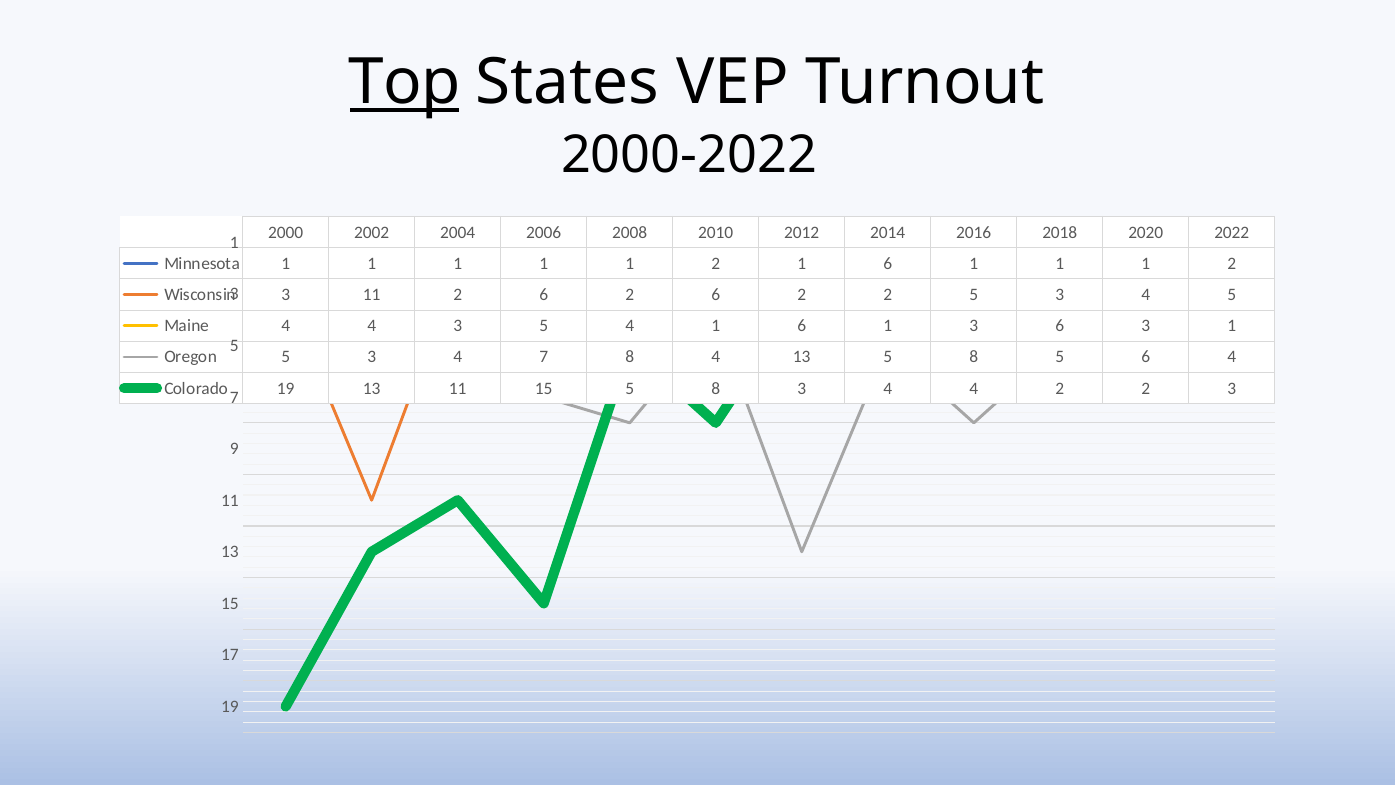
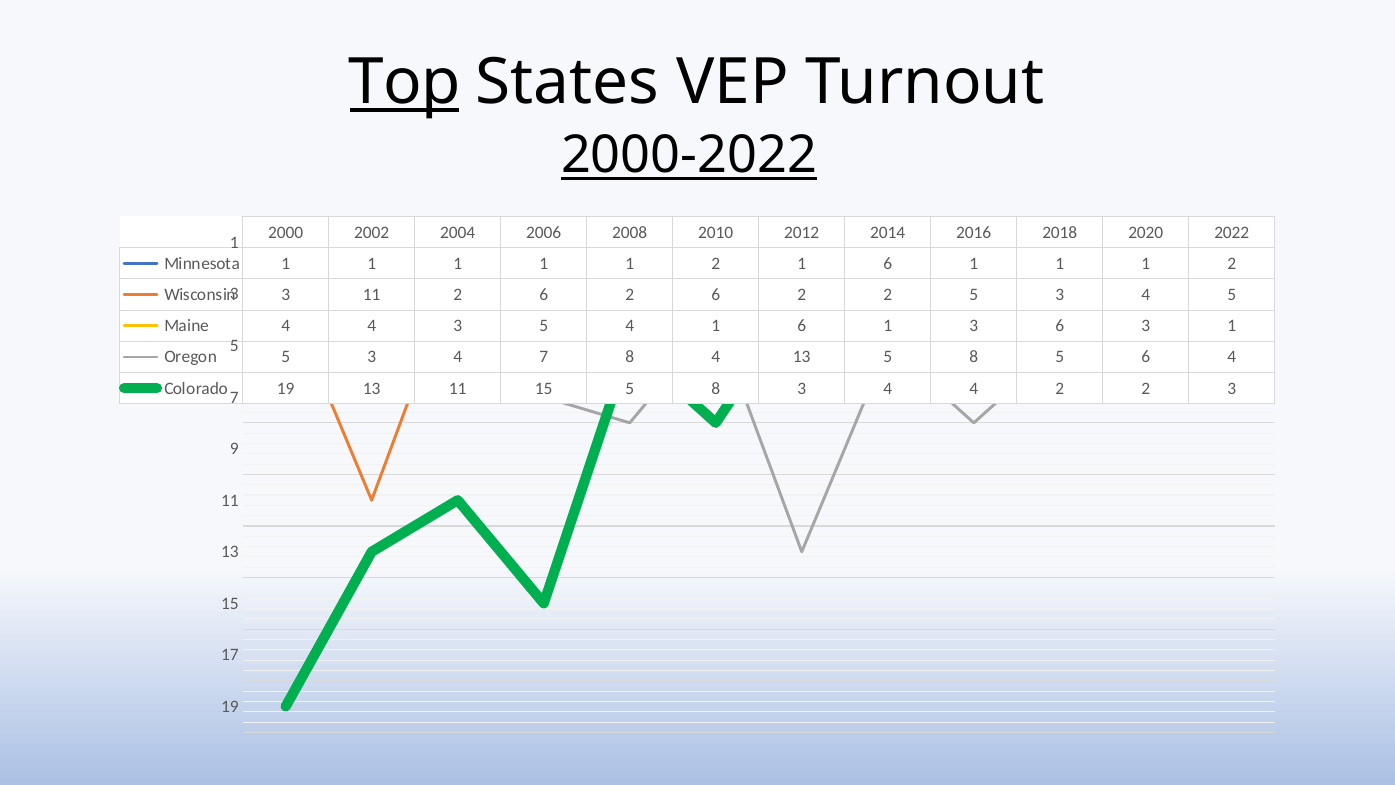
2000-2022 underline: none -> present
